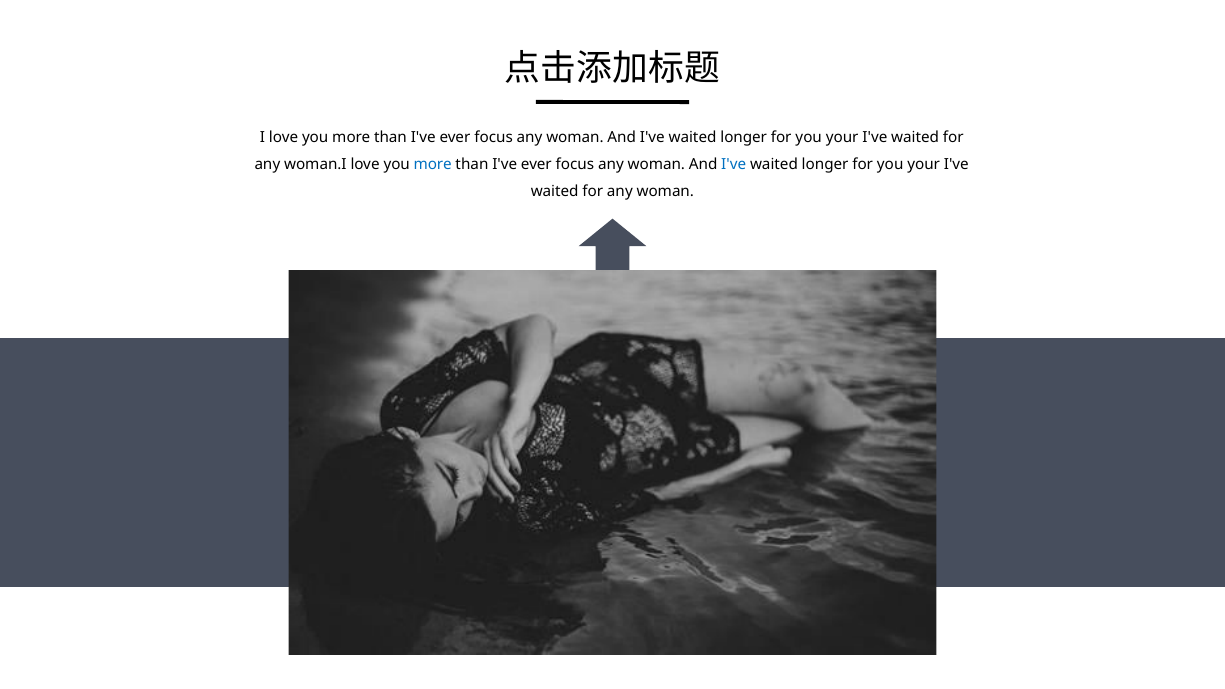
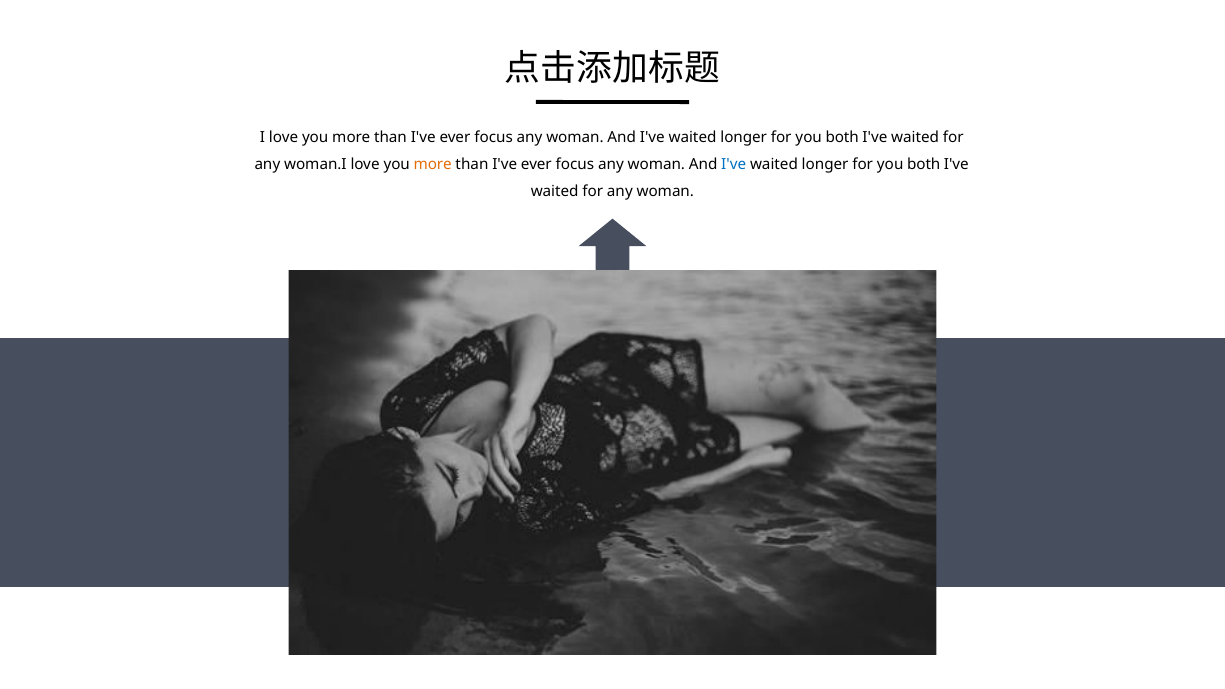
your at (842, 137): your -> both
more at (433, 165) colour: blue -> orange
your at (924, 165): your -> both
